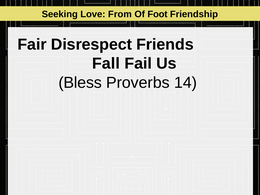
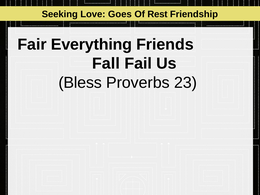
From: From -> Goes
Foot: Foot -> Rest
Disrespect: Disrespect -> Everything
14: 14 -> 23
